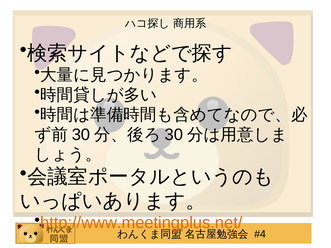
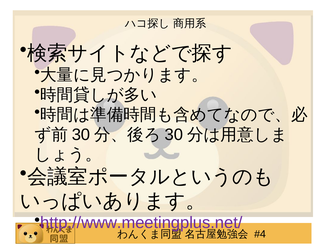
http://www.meetingplus.net/ colour: orange -> purple
